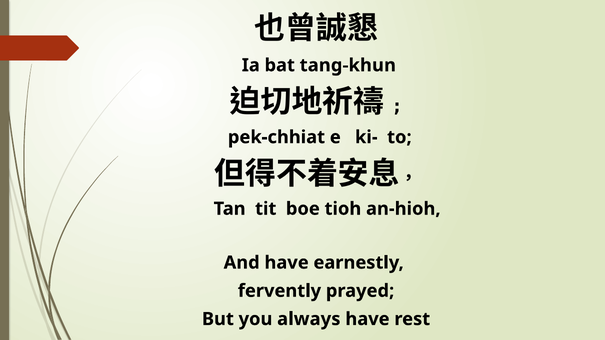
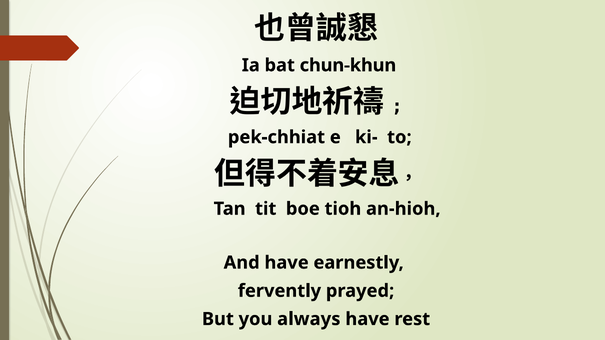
tang-khun: tang-khun -> chun-khun
